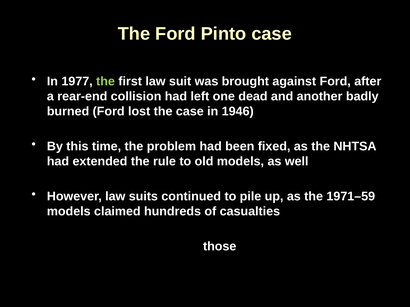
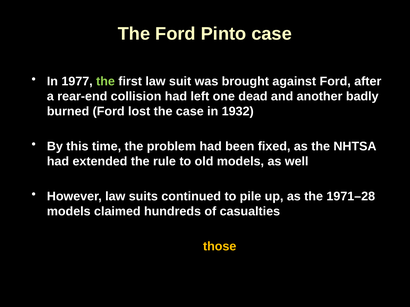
1946: 1946 -> 1932
1971–59: 1971–59 -> 1971–28
those colour: white -> yellow
